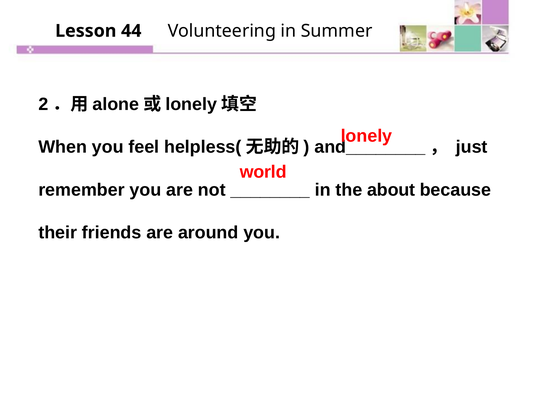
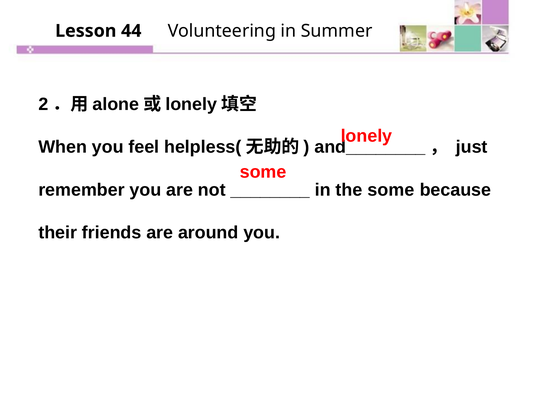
world at (263, 172): world -> some
the about: about -> some
